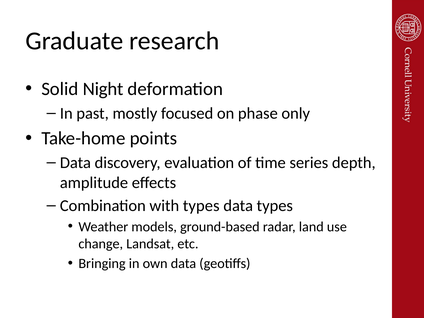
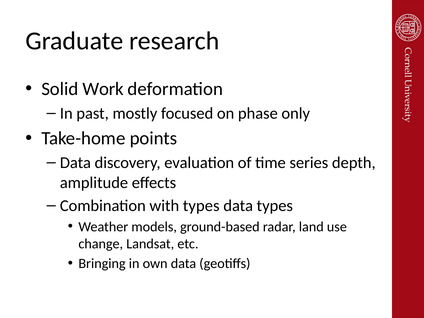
Night: Night -> Work
